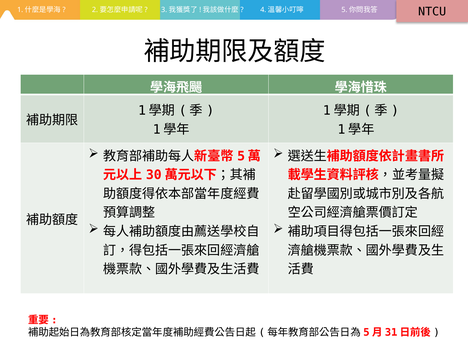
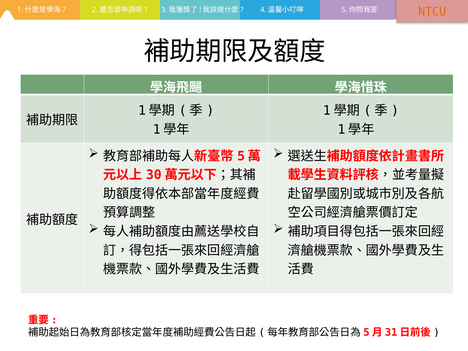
NTCU colour: black -> orange
